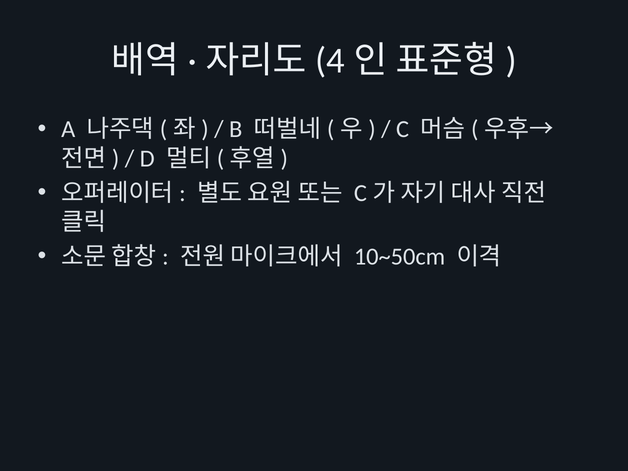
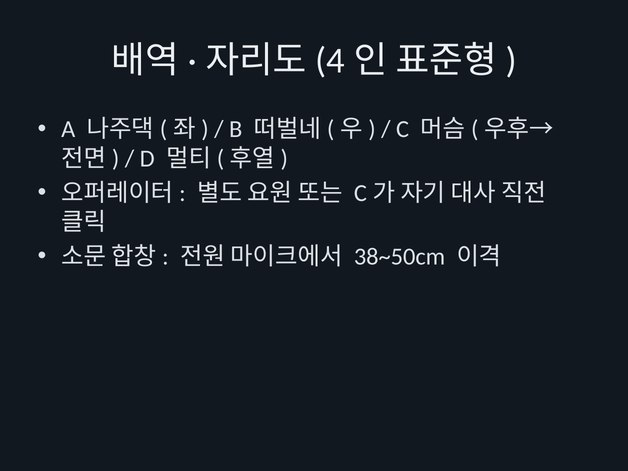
10~50cm: 10~50cm -> 38~50cm
